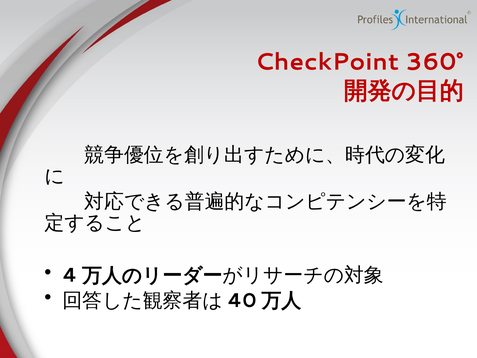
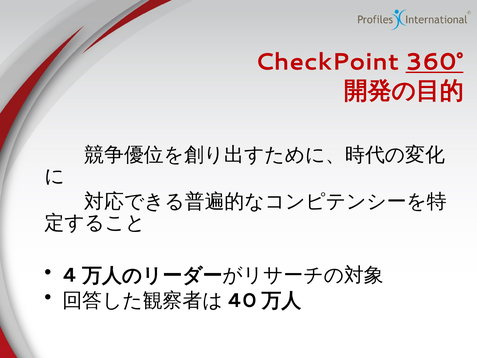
360° underline: none -> present
